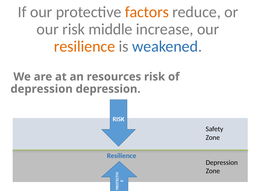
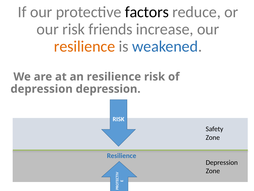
factors colour: orange -> black
middle: middle -> friends
an resources: resources -> resilience
